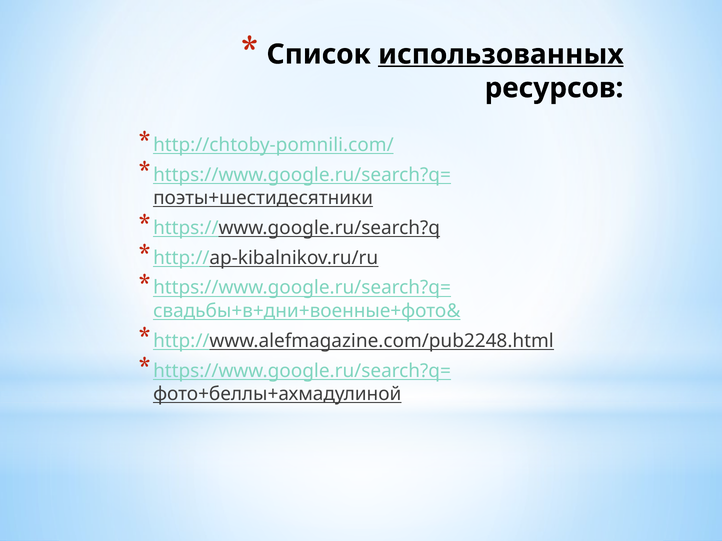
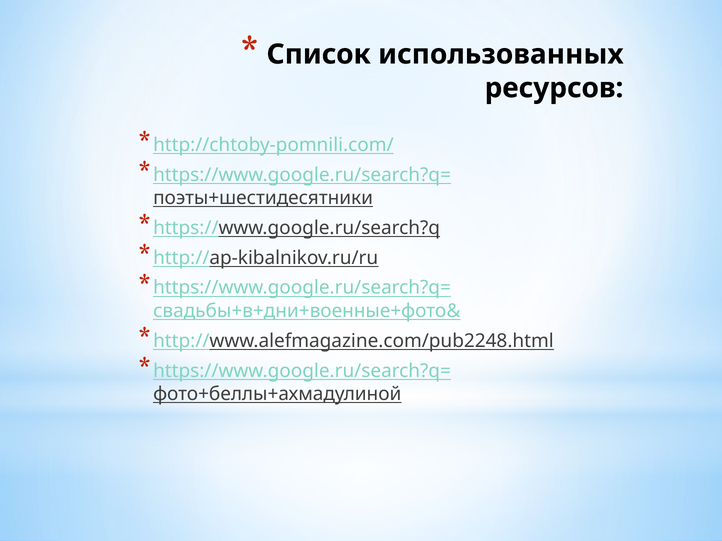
использованных underline: present -> none
